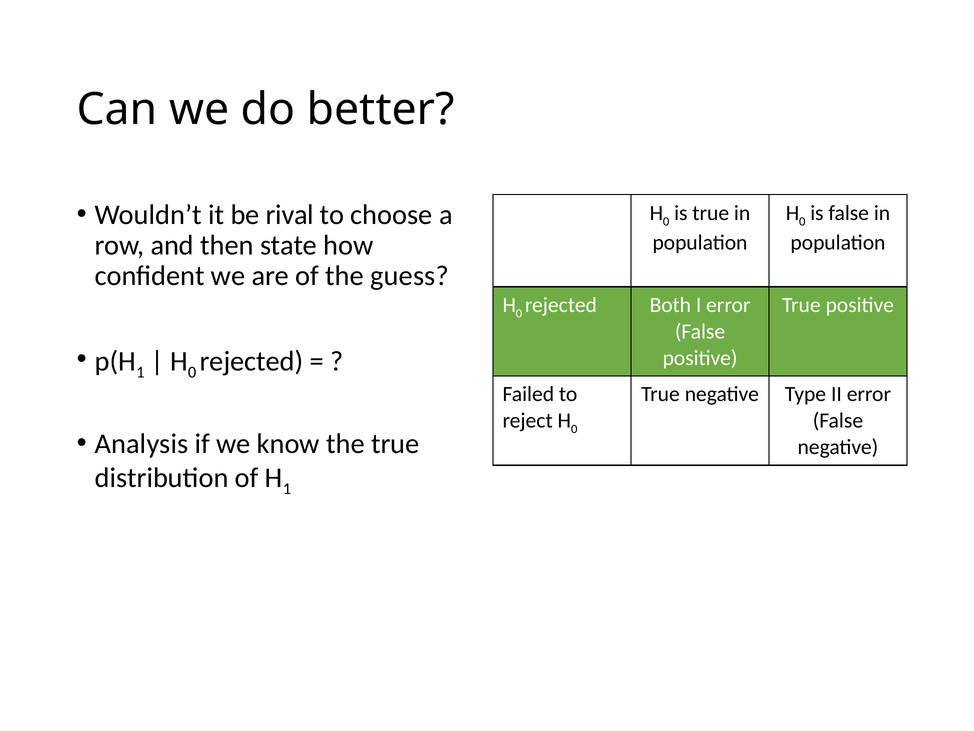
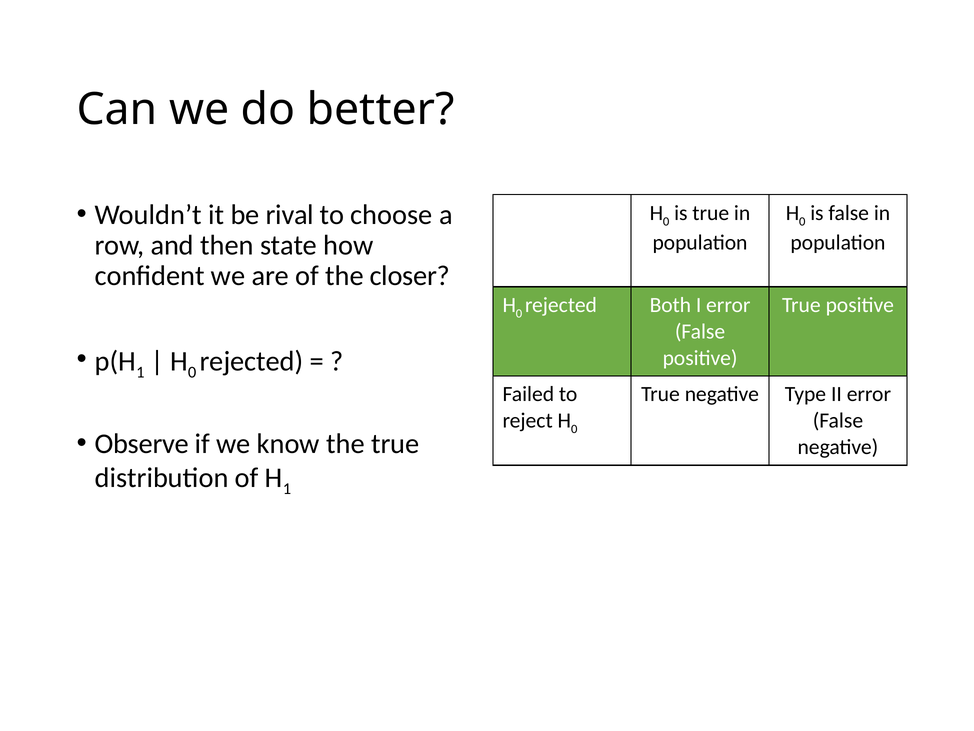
guess: guess -> closer
Analysis: Analysis -> Observe
